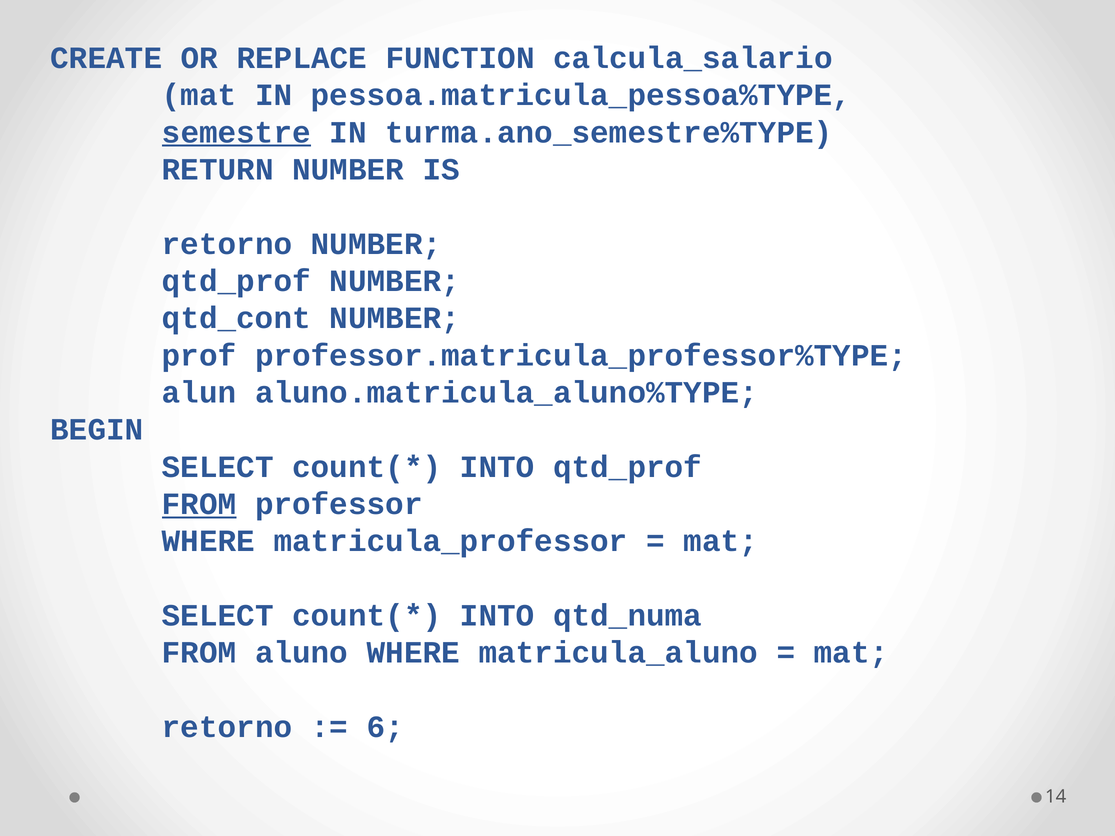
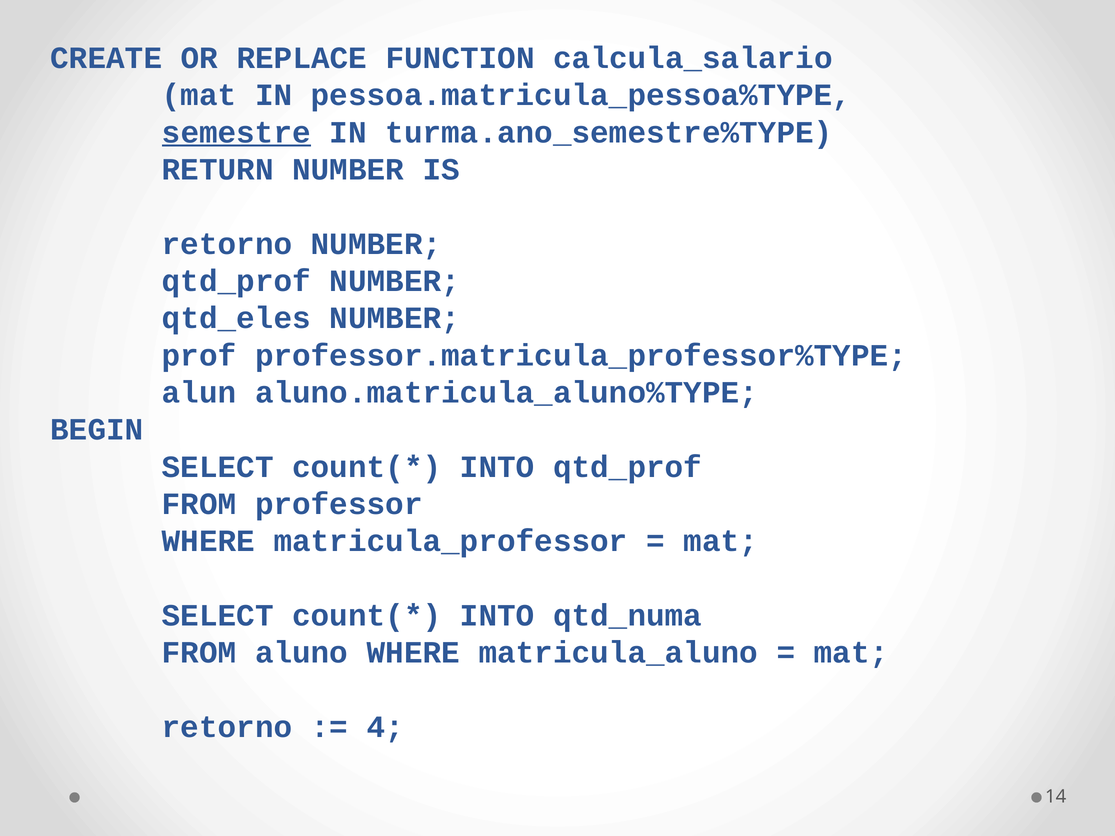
qtd_cont: qtd_cont -> qtd_eles
FROM at (199, 504) underline: present -> none
6: 6 -> 4
